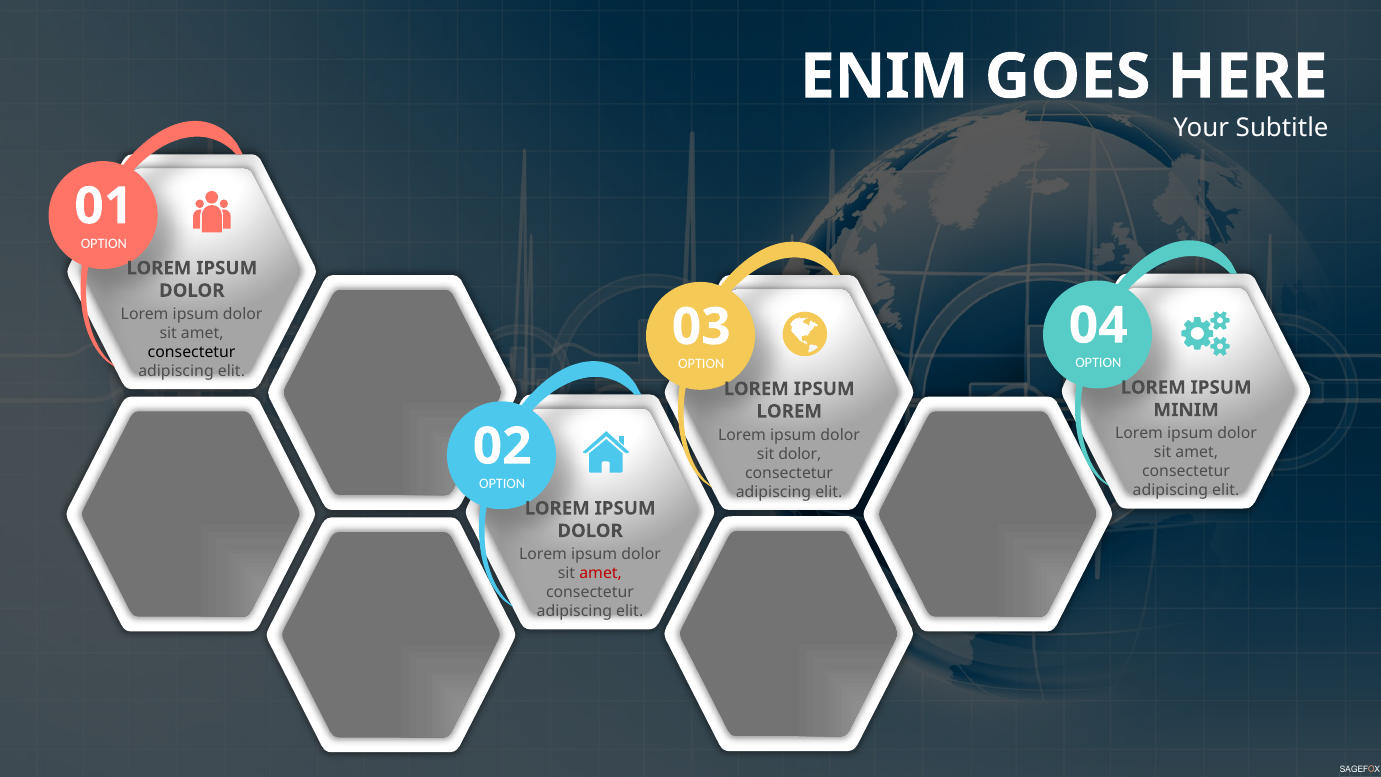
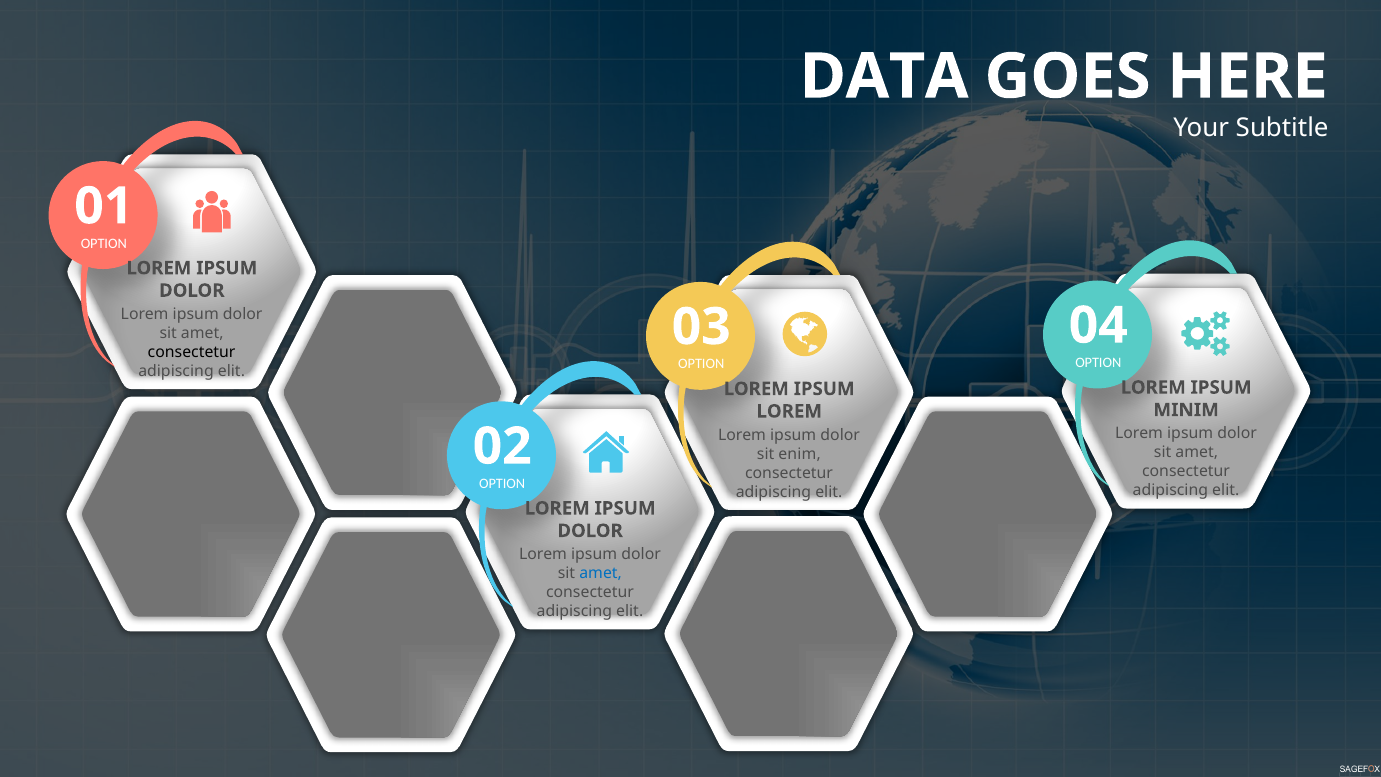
ENIM: ENIM -> DATA
sit dolor: dolor -> enim
amet at (601, 573) colour: red -> blue
